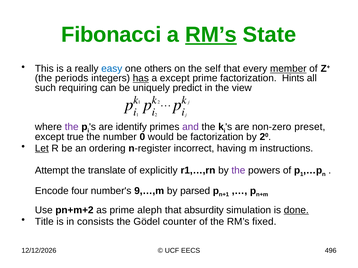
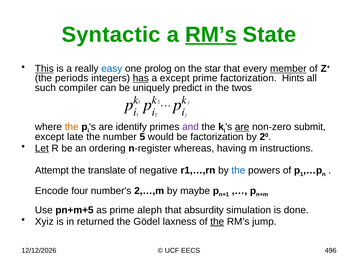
Fibonacci: Fibonacci -> Syntactic
This underline: none -> present
others: others -> prolog
self: self -> star
requiring: requiring -> compiler
view: view -> twos
the at (72, 127) colour: purple -> orange
are at (242, 127) underline: none -> present
preset: preset -> submit
true: true -> late
0: 0 -> 5
incorrect: incorrect -> whereas
explicitly: explicitly -> negative
the at (238, 171) colour: purple -> blue
9,…,m: 9,…,m -> 2,…,m
parsed: parsed -> maybe
pn+m+2: pn+m+2 -> pn+m+5
done underline: present -> none
Title: Title -> Xyiz
consists: consists -> returned
counter: counter -> laxness
the at (217, 222) underline: none -> present
fixed: fixed -> jump
